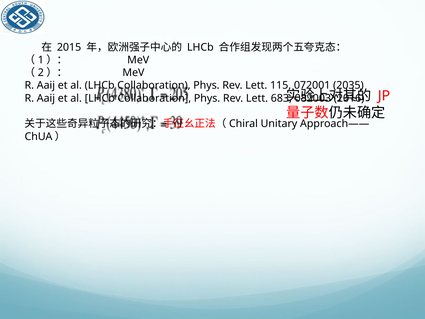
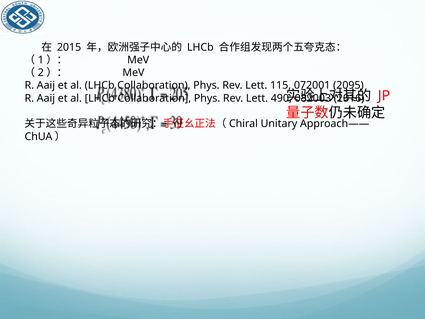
2035: 2035 -> 2095
683: 683 -> 490
